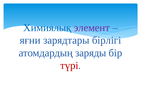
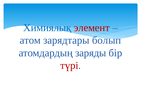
элемент colour: purple -> red
яғни: яғни -> атом
бірлігі: бірлігі -> болып
